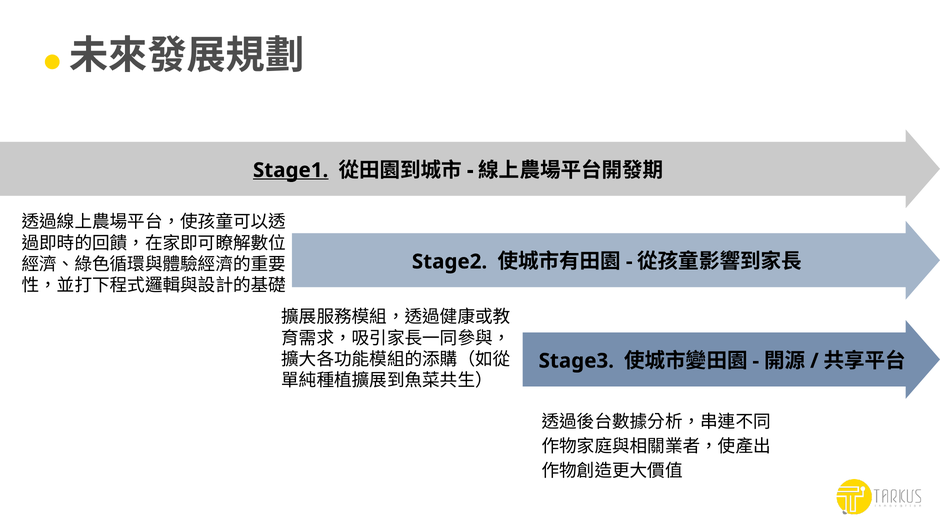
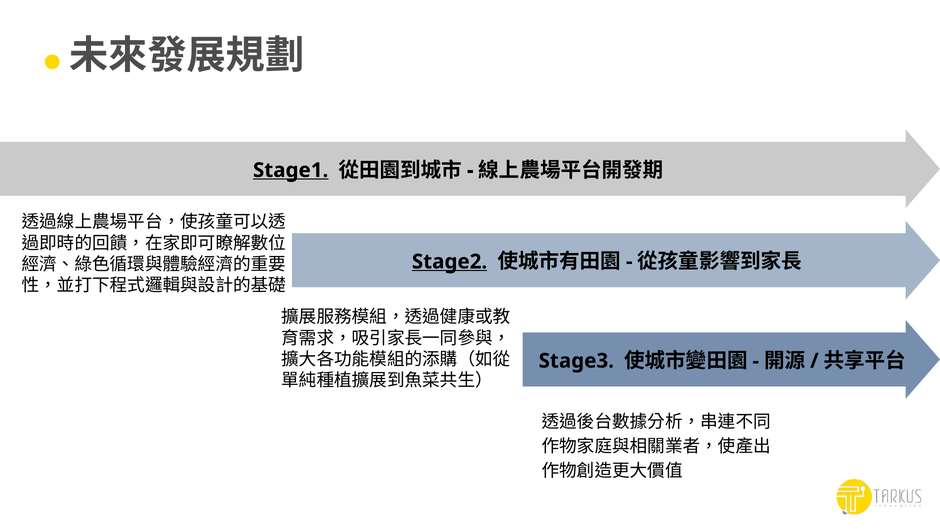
Stage2 underline: none -> present
